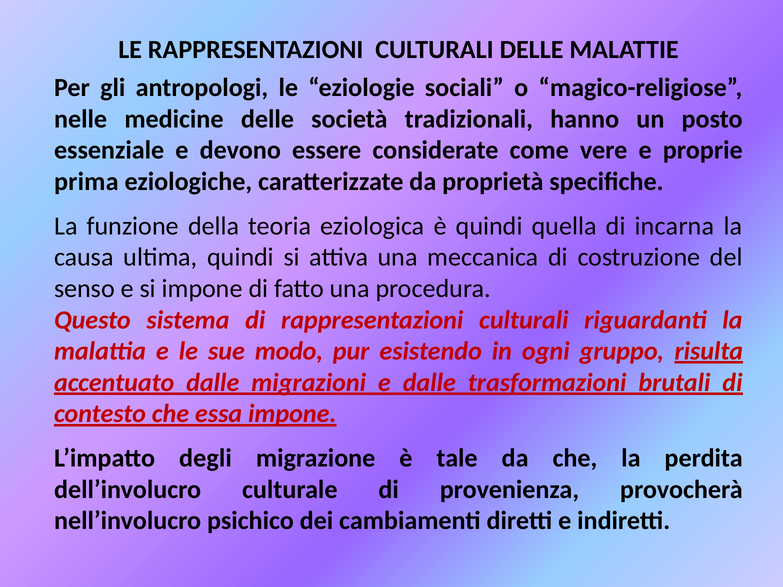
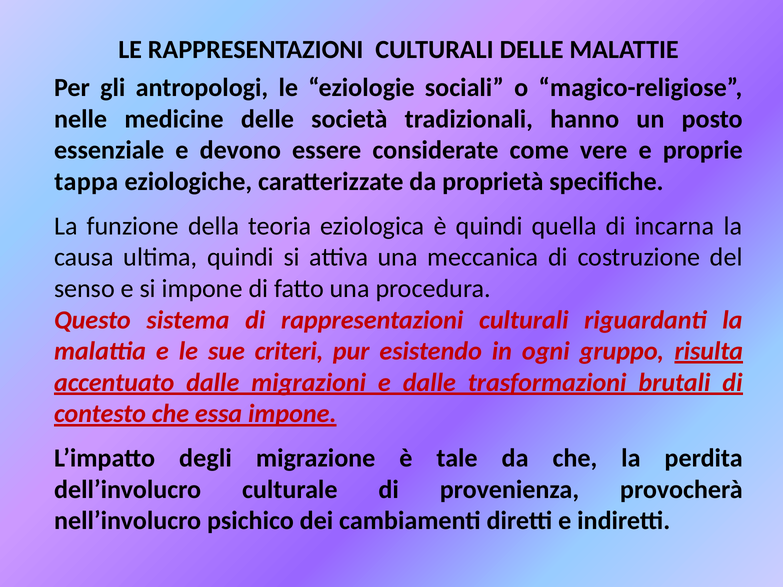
prima: prima -> tappa
modo: modo -> criteri
